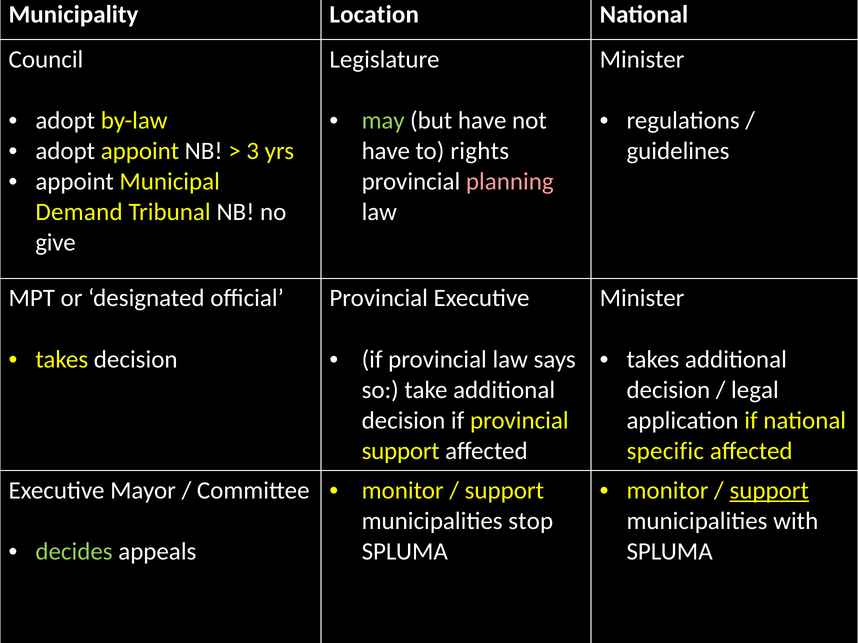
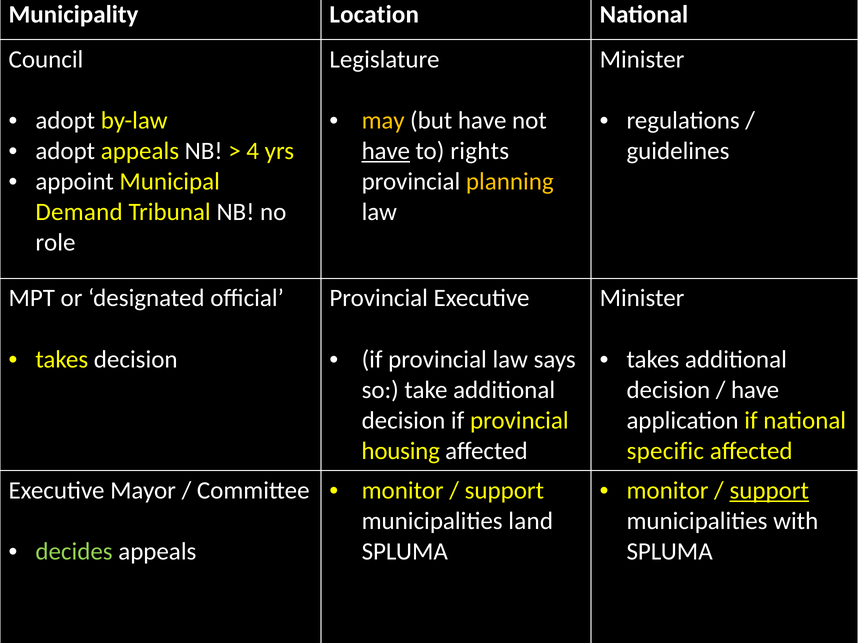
may colour: light green -> yellow
adopt appoint: appoint -> appeals
3: 3 -> 4
have at (386, 151) underline: none -> present
planning colour: pink -> yellow
give: give -> role
legal at (755, 390): legal -> have
support at (401, 451): support -> housing
stop: stop -> land
